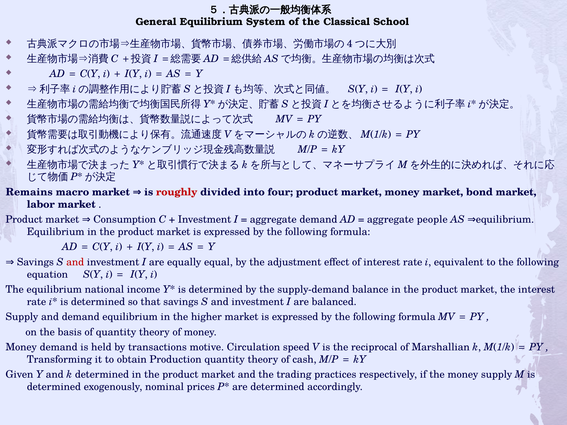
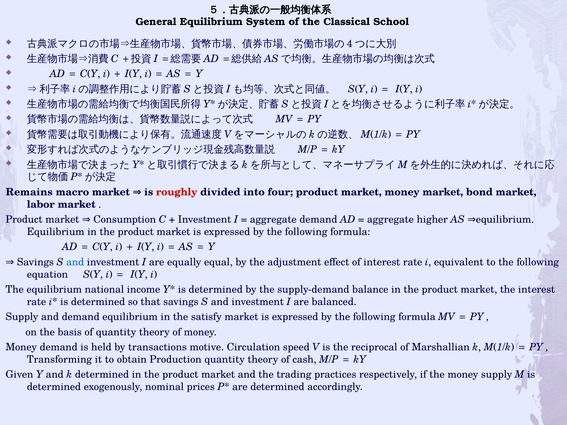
people: people -> higher
and at (75, 262) colour: red -> blue
higher: higher -> satisfy
